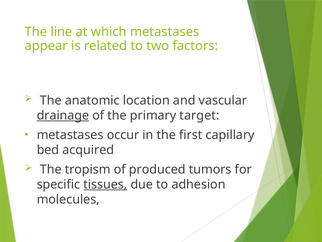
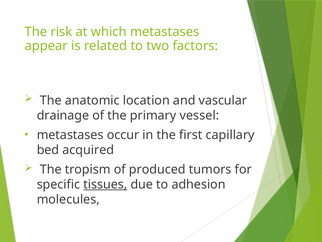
line: line -> risk
drainage underline: present -> none
target: target -> vessel
